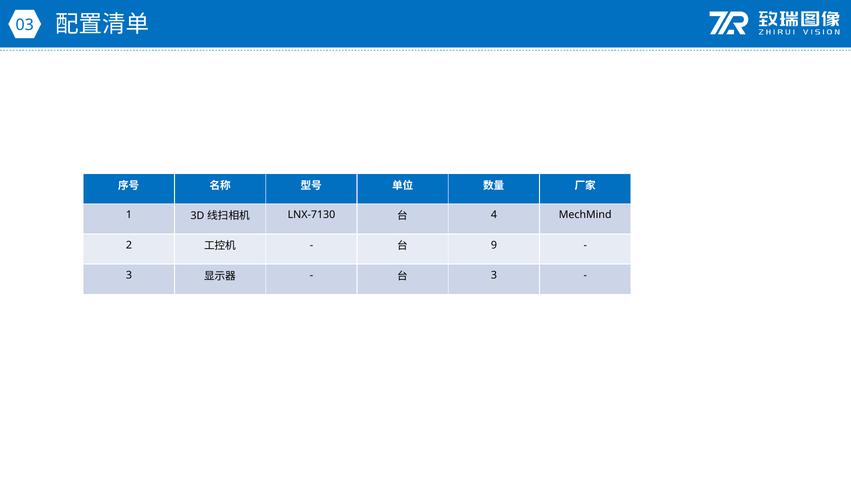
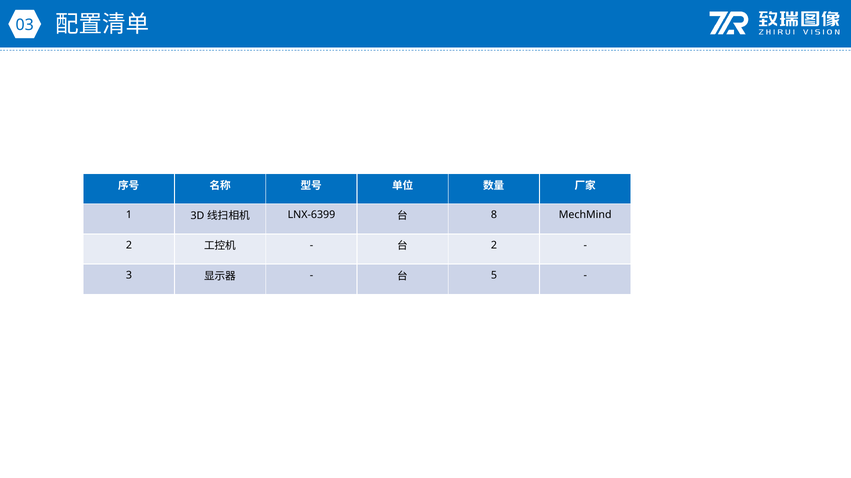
LNX-7130: LNX-7130 -> LNX-6399
4: 4 -> 8
9 at (494, 245): 9 -> 2
3 at (494, 276): 3 -> 5
